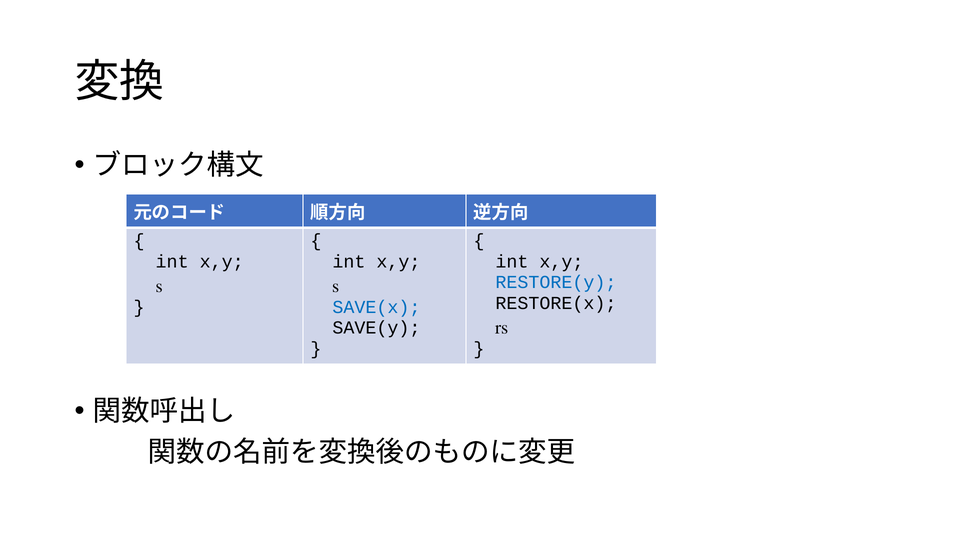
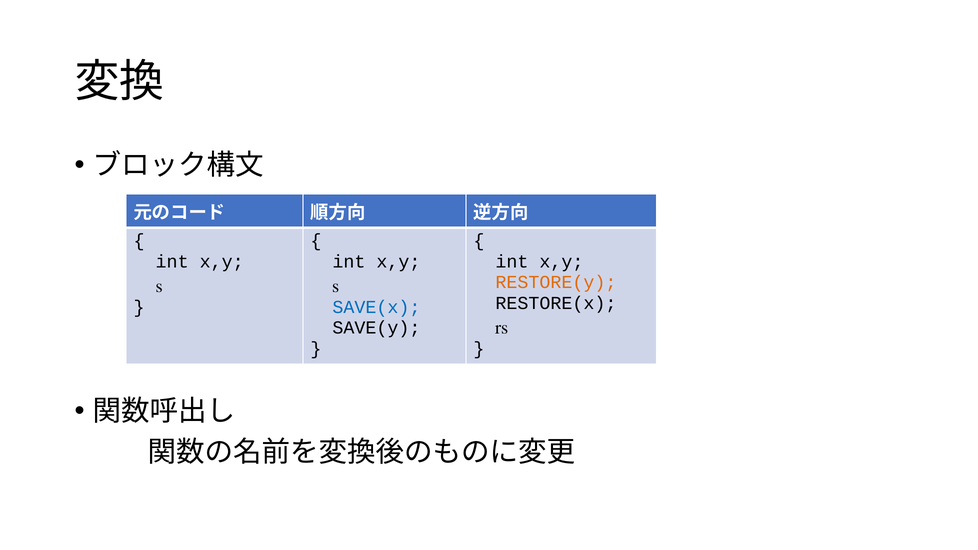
RESTORE(y colour: blue -> orange
